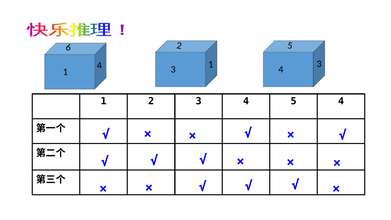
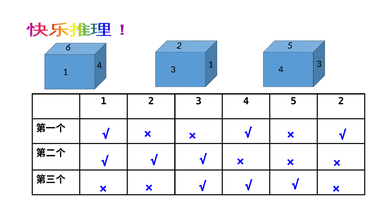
5 4: 4 -> 2
